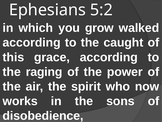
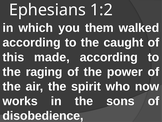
5:2: 5:2 -> 1:2
grow: grow -> them
grace: grace -> made
